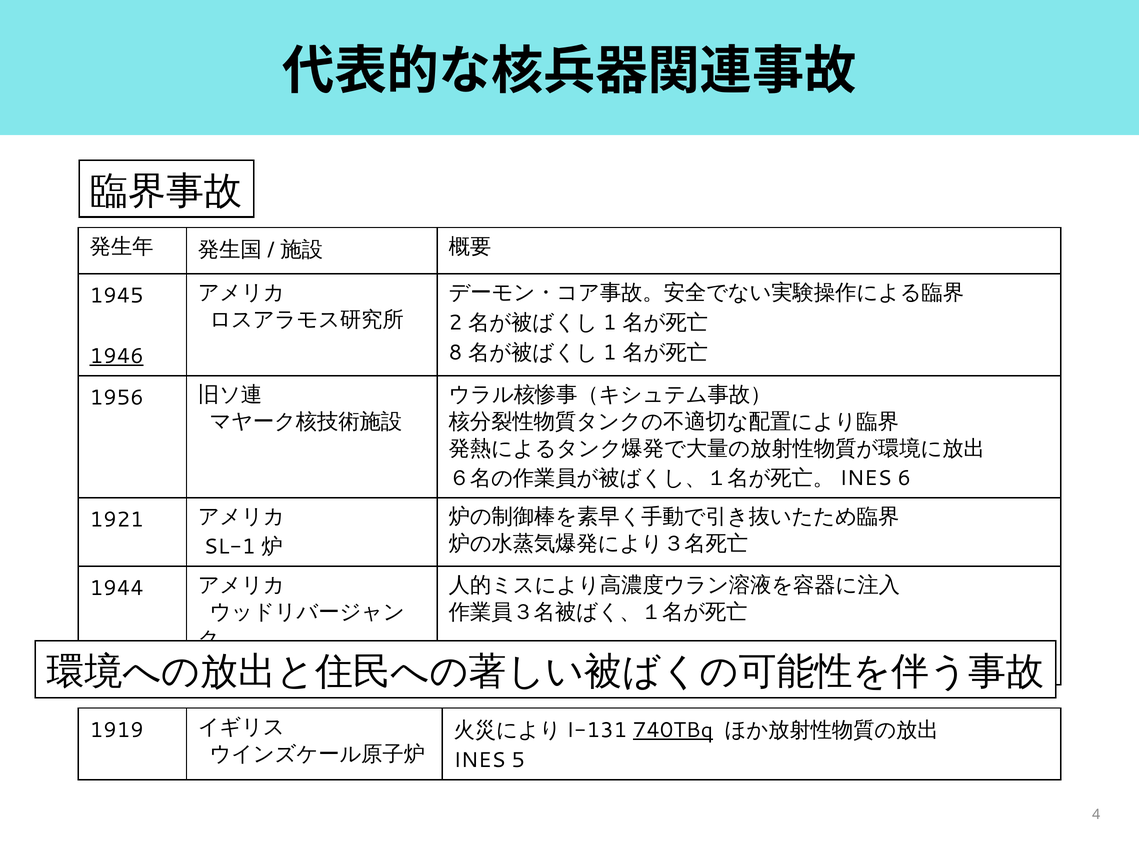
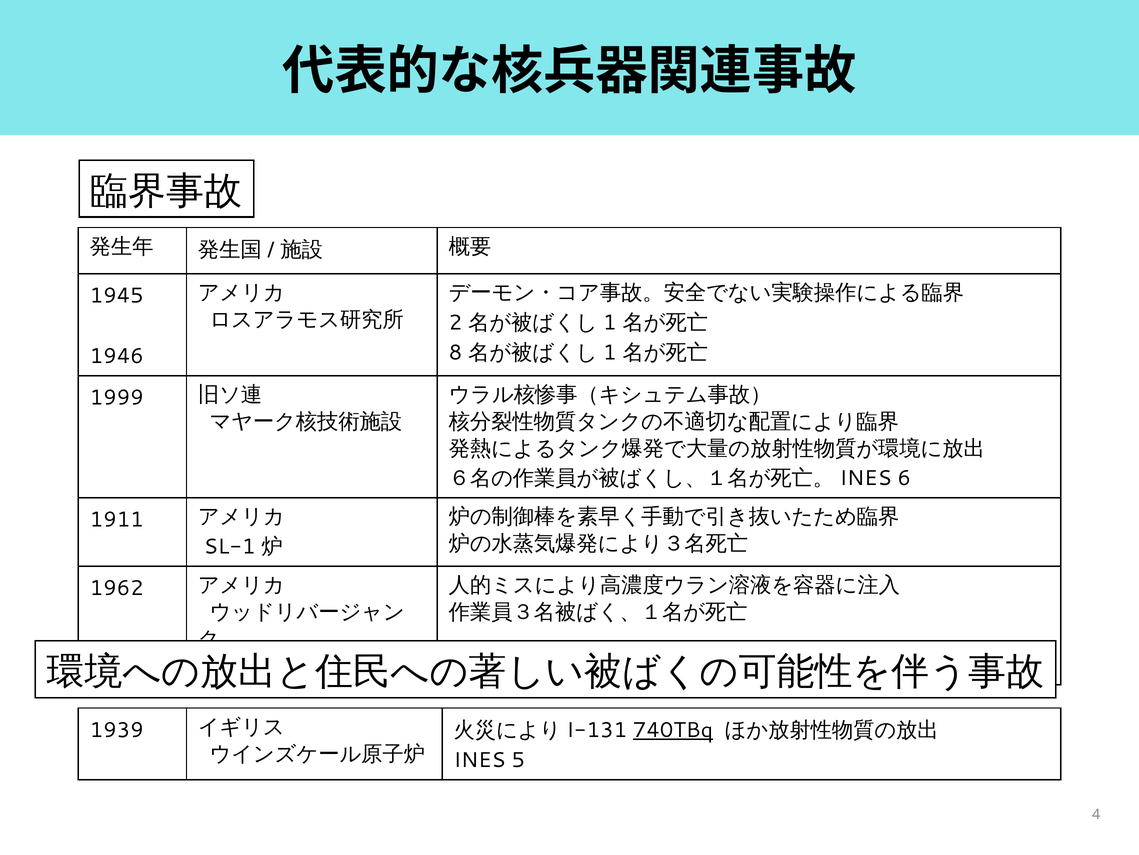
1946 underline: present -> none
1956: 1956 -> 1999
1921: 1921 -> 1911
1944: 1944 -> 1962
1919: 1919 -> 1939
